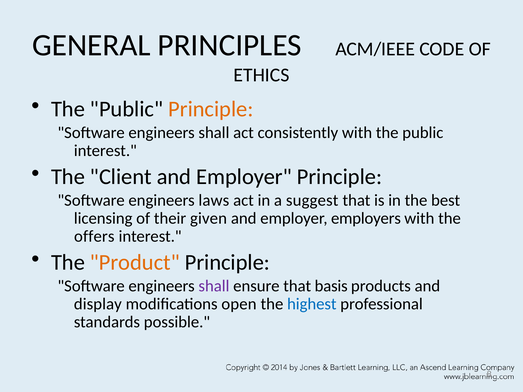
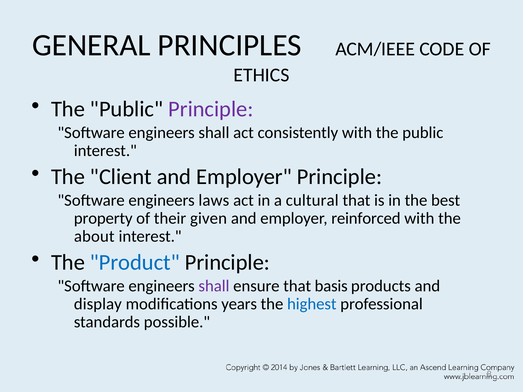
Principle at (211, 109) colour: orange -> purple
suggest: suggest -> cultural
licensing: licensing -> property
employers: employers -> reinforced
offers: offers -> about
Product colour: orange -> blue
open: open -> years
